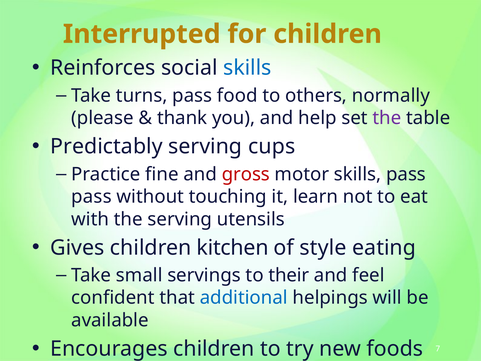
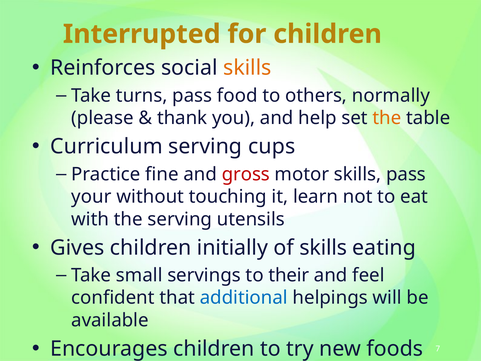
skills at (247, 68) colour: blue -> orange
the at (387, 118) colour: purple -> orange
Predictably: Predictably -> Curriculum
pass at (91, 197): pass -> your
kitchen: kitchen -> initially
of style: style -> skills
